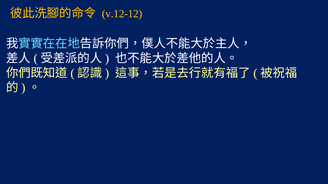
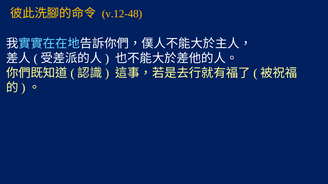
v.12-12: v.12-12 -> v.12-48
